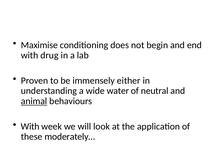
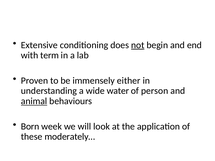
Maximise: Maximise -> Extensive
not underline: none -> present
drug: drug -> term
neutral: neutral -> person
With at (30, 127): With -> Born
